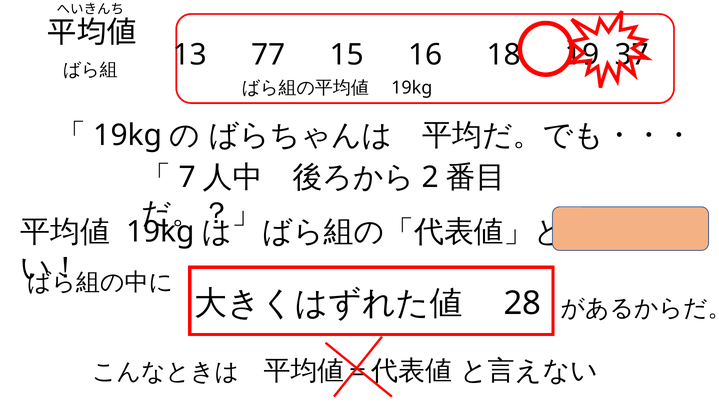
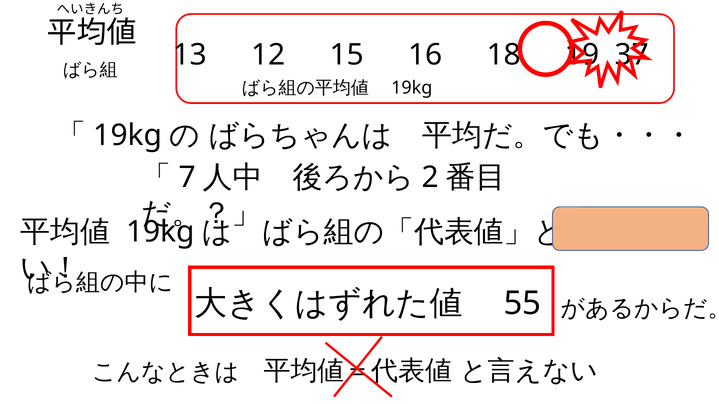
77: 77 -> 12
28: 28 -> 55
